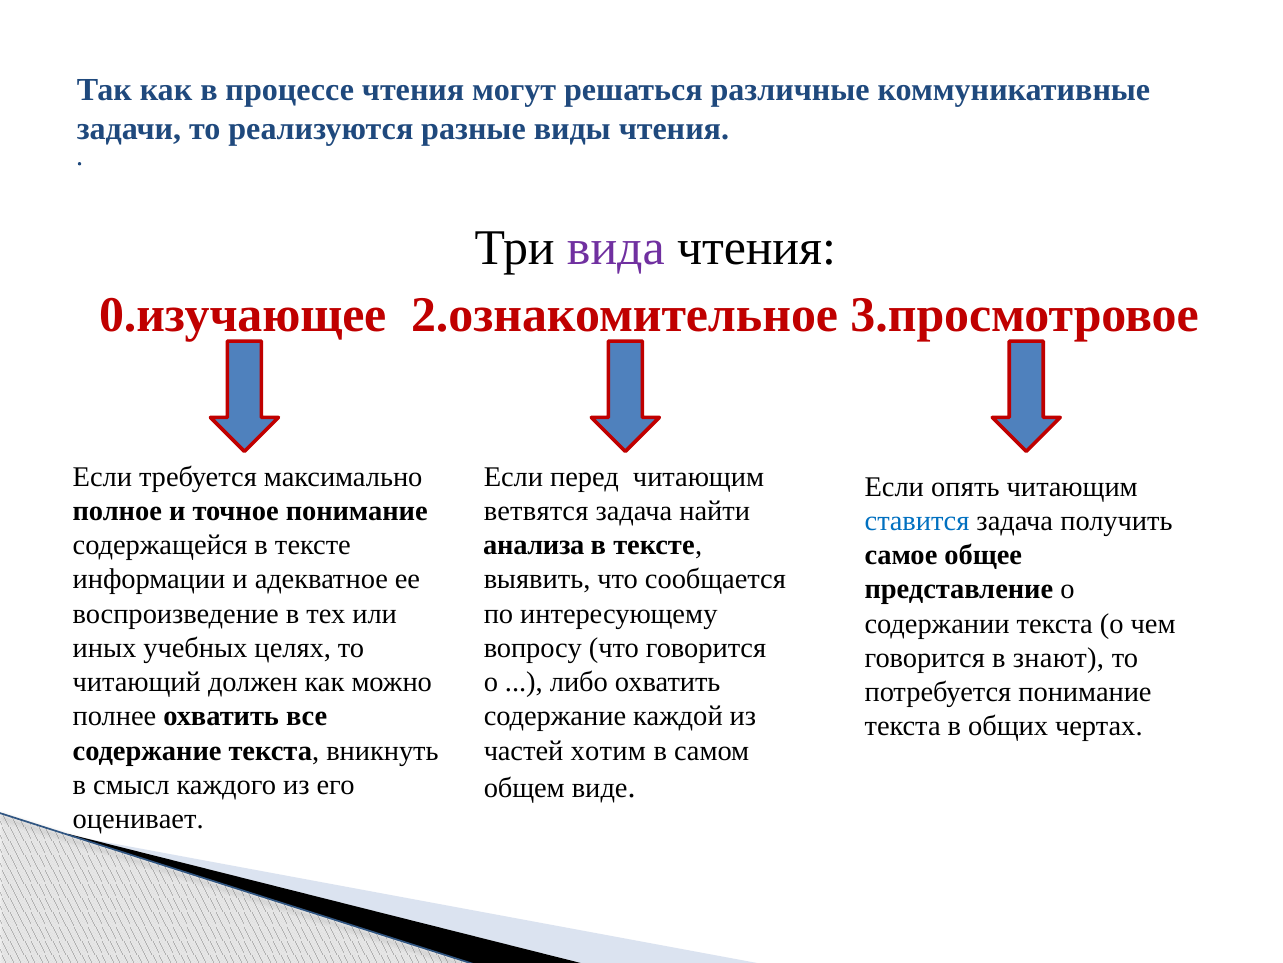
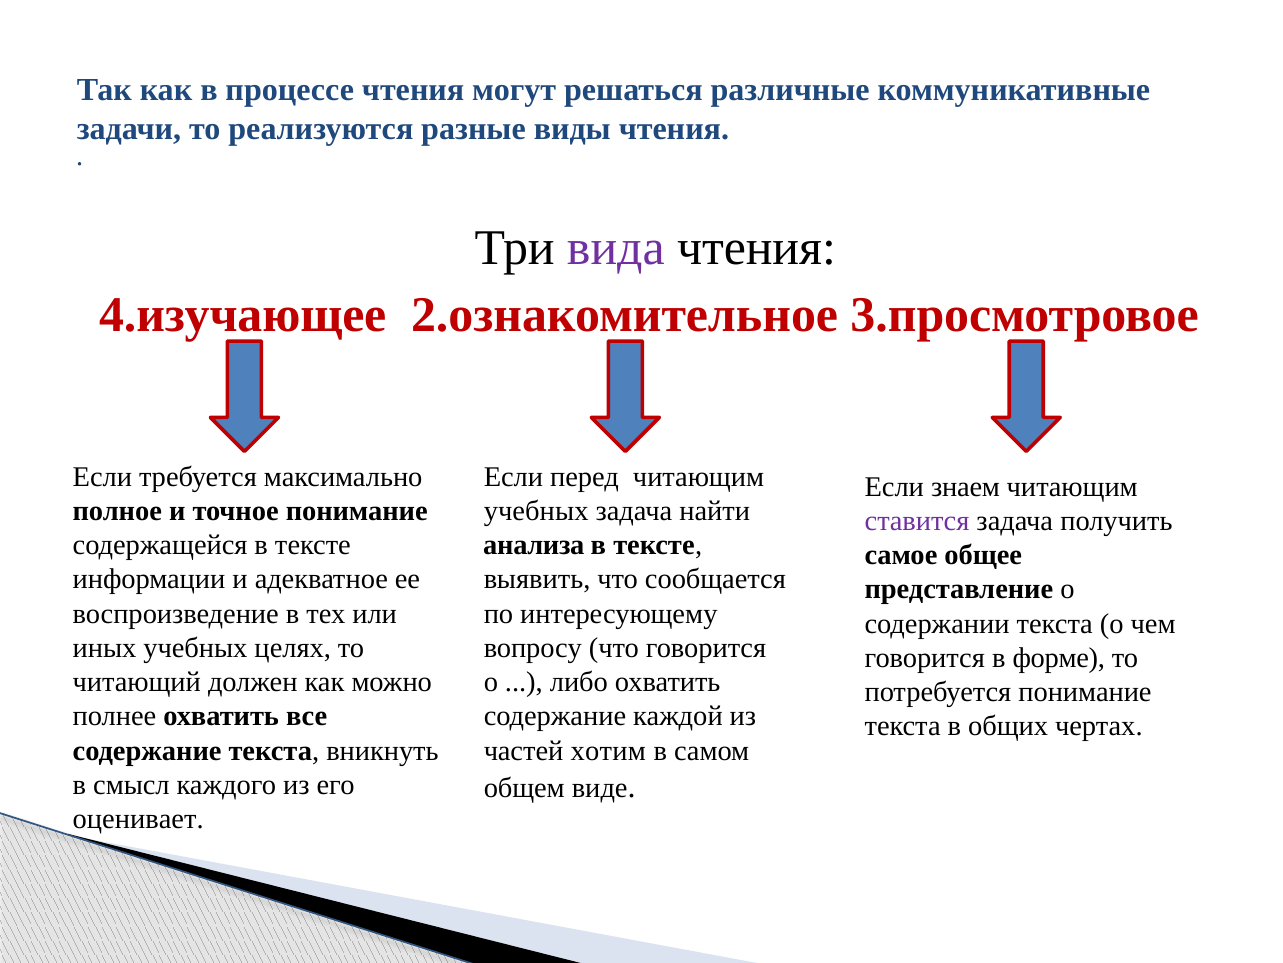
0.изучающее: 0.изучающее -> 4.изучающее
опять: опять -> знаем
ветвятся at (536, 511): ветвятся -> учебных
ставится colour: blue -> purple
знают: знают -> форме
